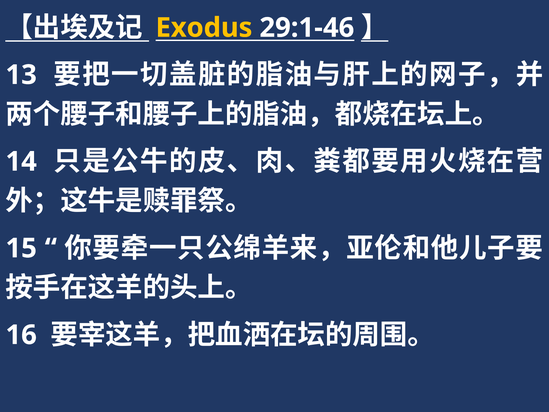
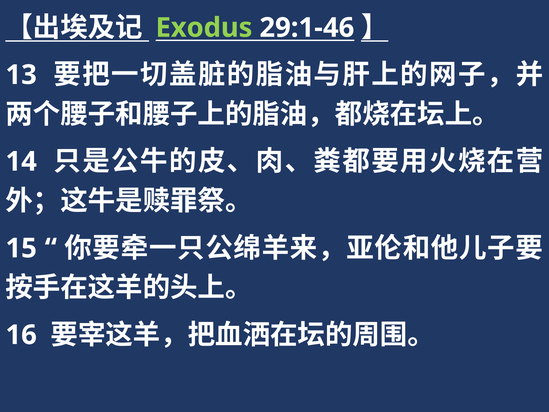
Exodus colour: yellow -> light green
